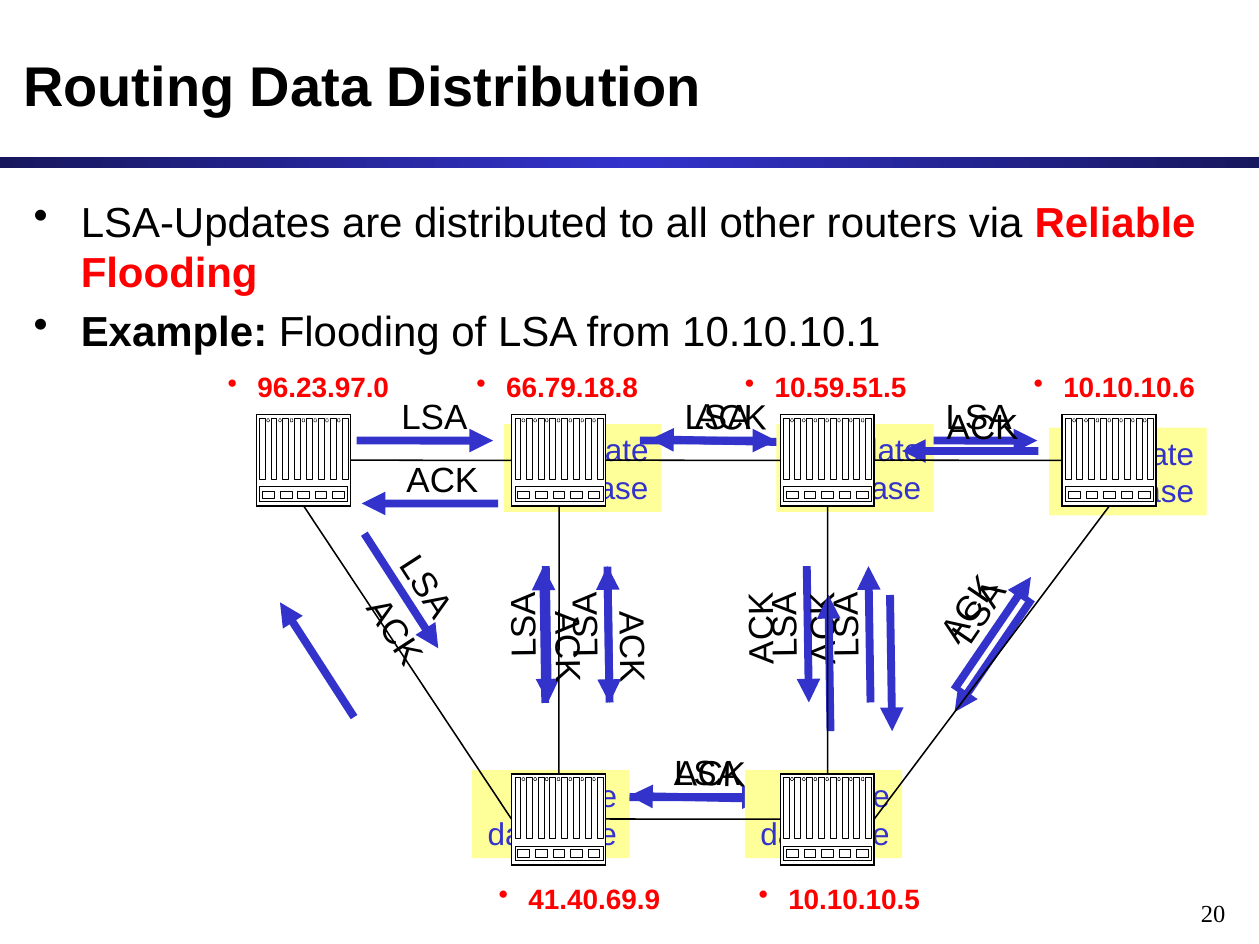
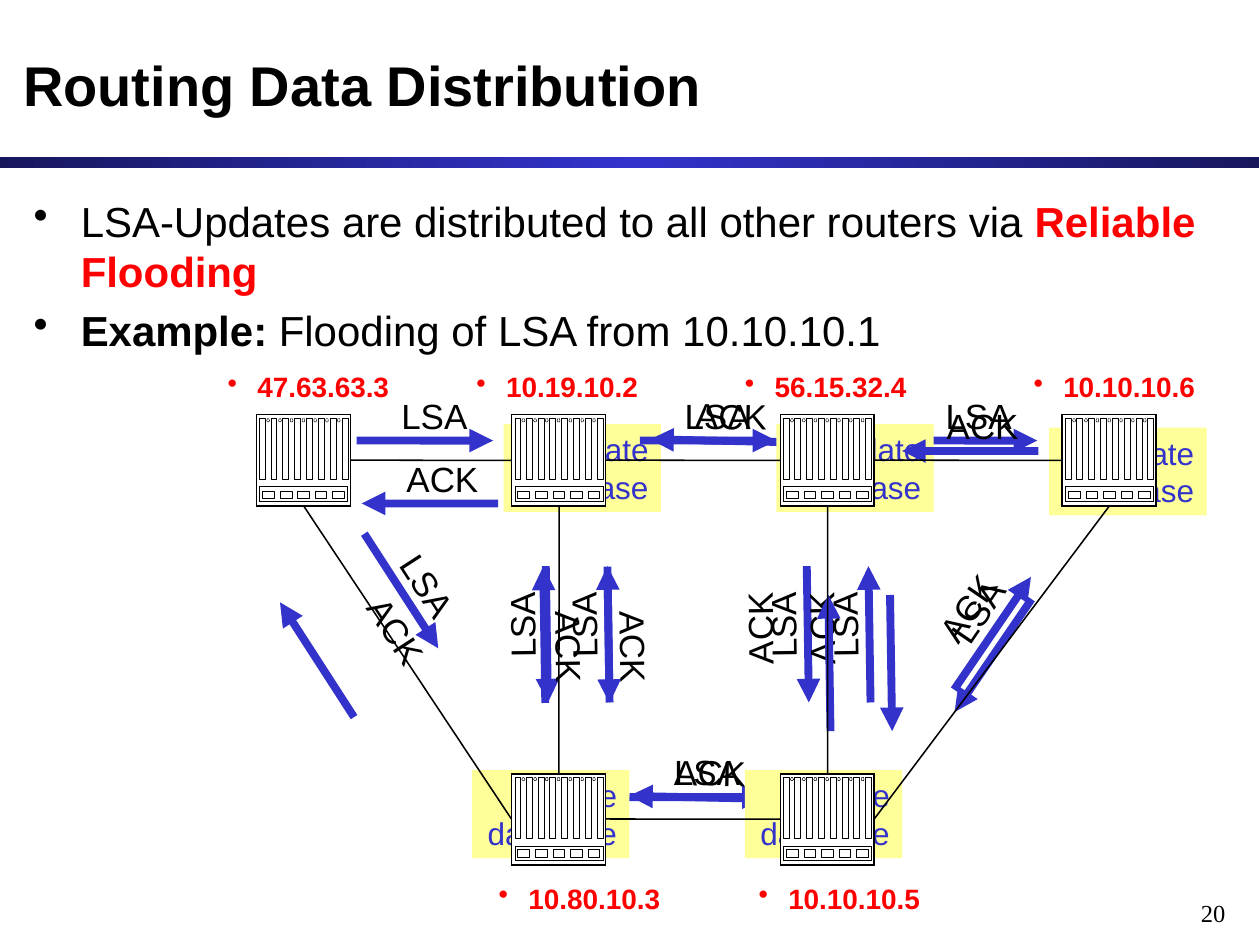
96.23.97.0: 96.23.97.0 -> 47.63.63.3
66.79.18.8: 66.79.18.8 -> 10.19.10.2
10.59.51.5: 10.59.51.5 -> 56.15.32.4
41.40.69.9: 41.40.69.9 -> 10.80.10.3
